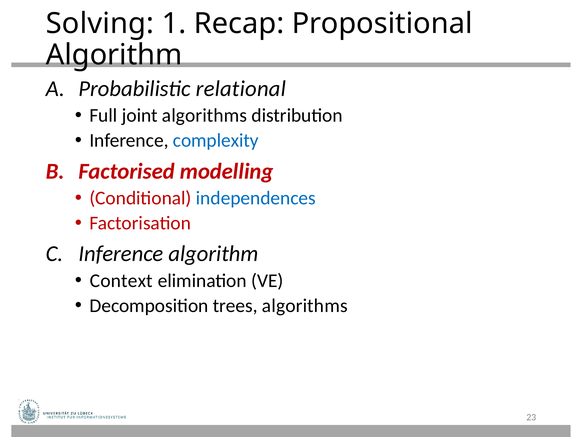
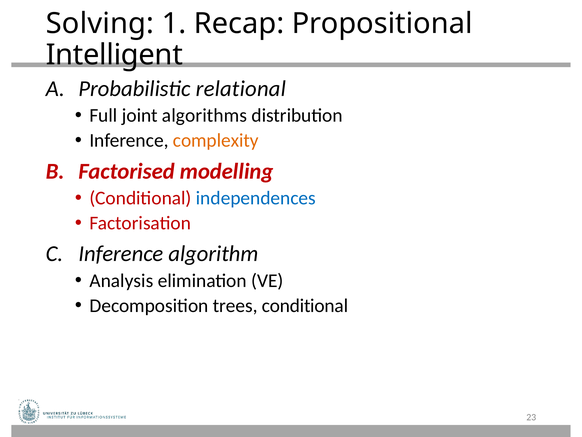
Algorithm at (114, 55): Algorithm -> Intelligent
complexity colour: blue -> orange
Context: Context -> Analysis
trees algorithms: algorithms -> conditional
